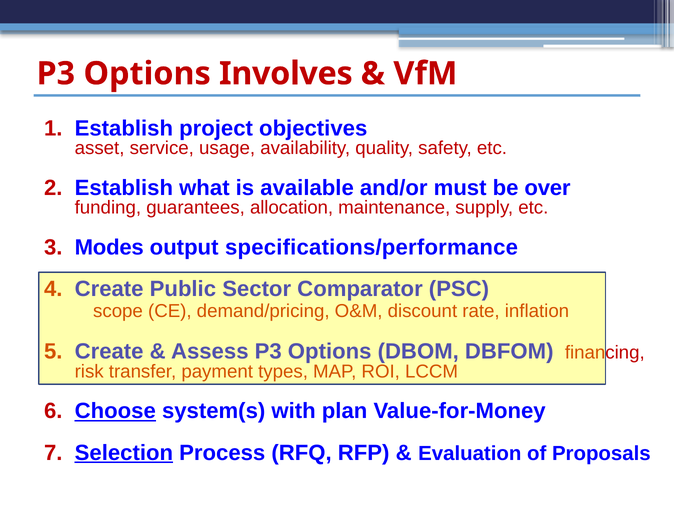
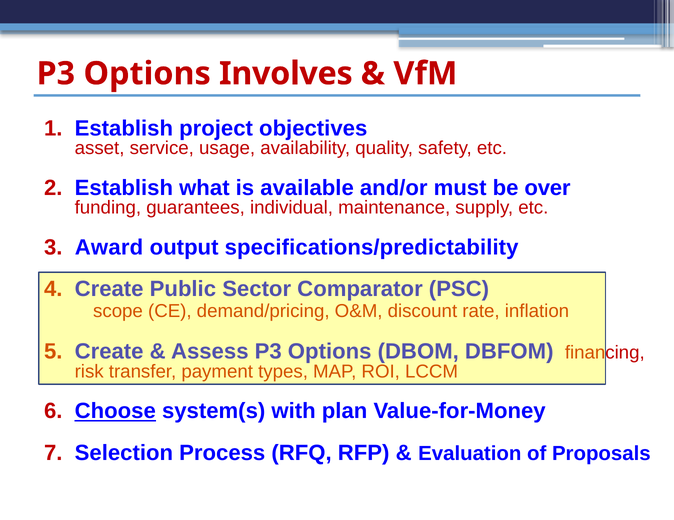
allocation: allocation -> individual
Modes: Modes -> Award
specifications/performance: specifications/performance -> specifications/predictability
Selection underline: present -> none
